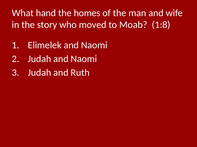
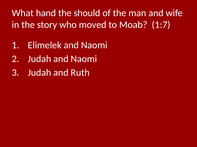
homes: homes -> should
1:8: 1:8 -> 1:7
